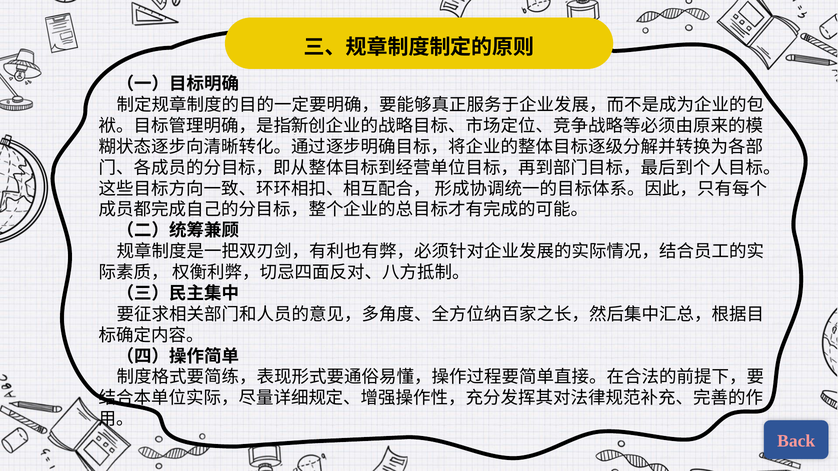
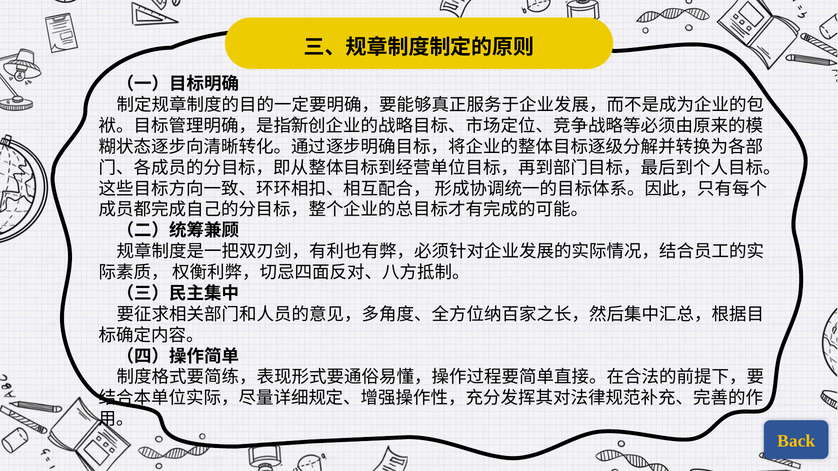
Back colour: pink -> yellow
